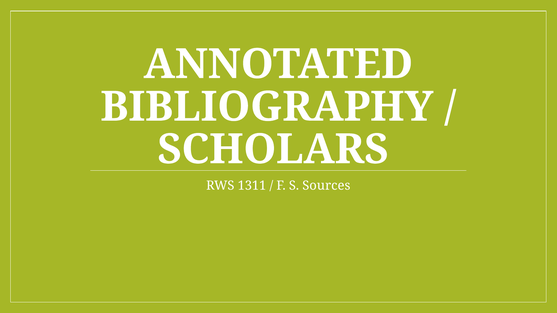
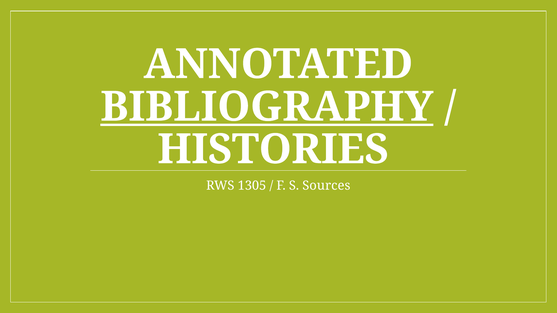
BIBLIOGRAPHY underline: none -> present
SCHOLARS: SCHOLARS -> HISTORIES
1311: 1311 -> 1305
